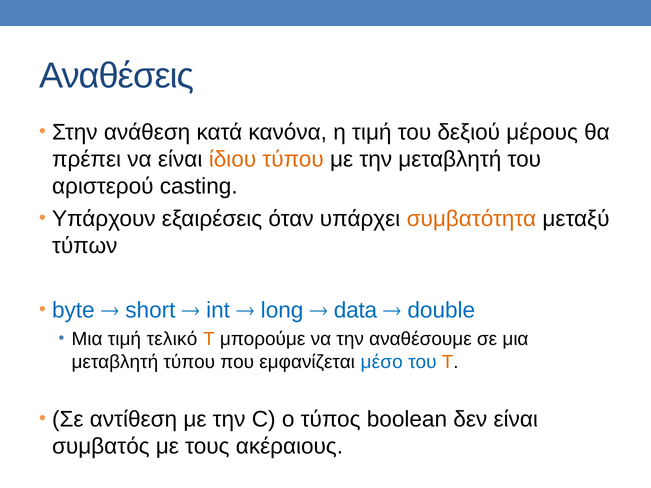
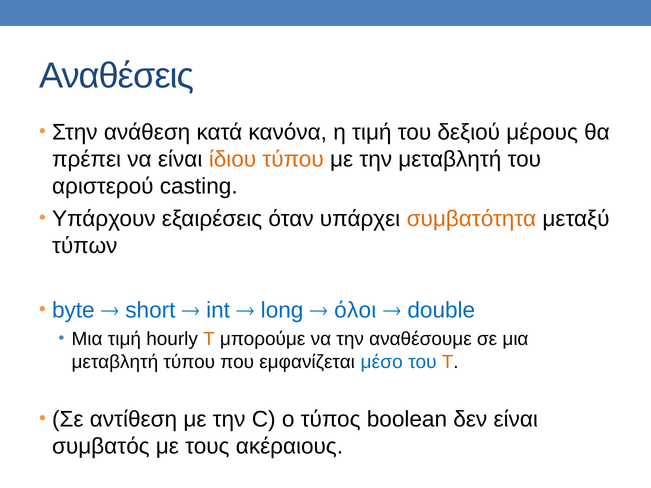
data: data -> όλοι
τελικό: τελικό -> hourly
